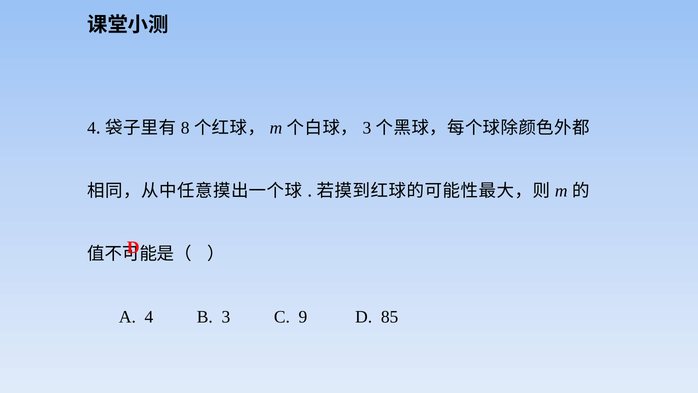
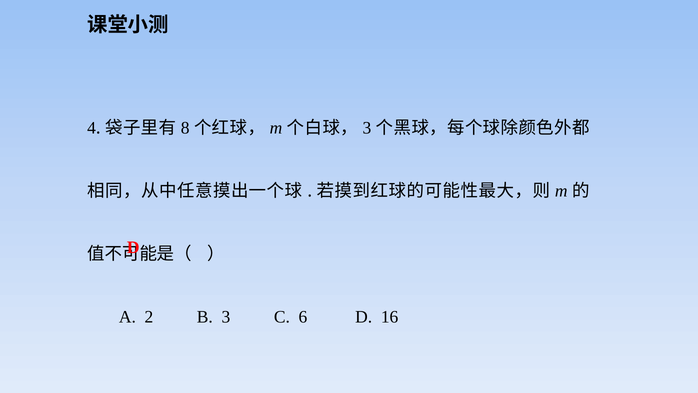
A 4: 4 -> 2
9: 9 -> 6
85: 85 -> 16
